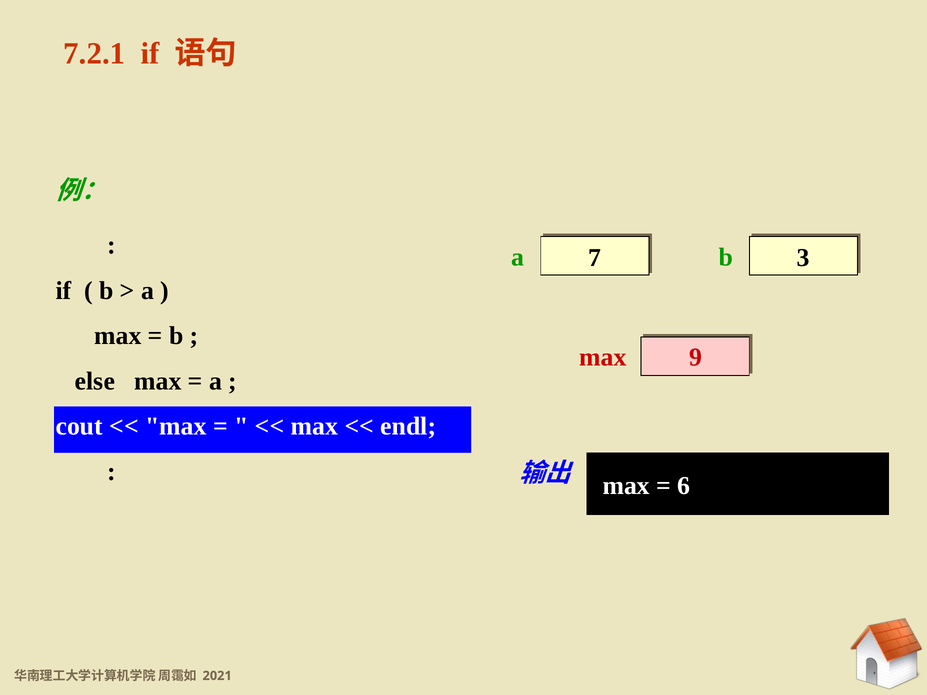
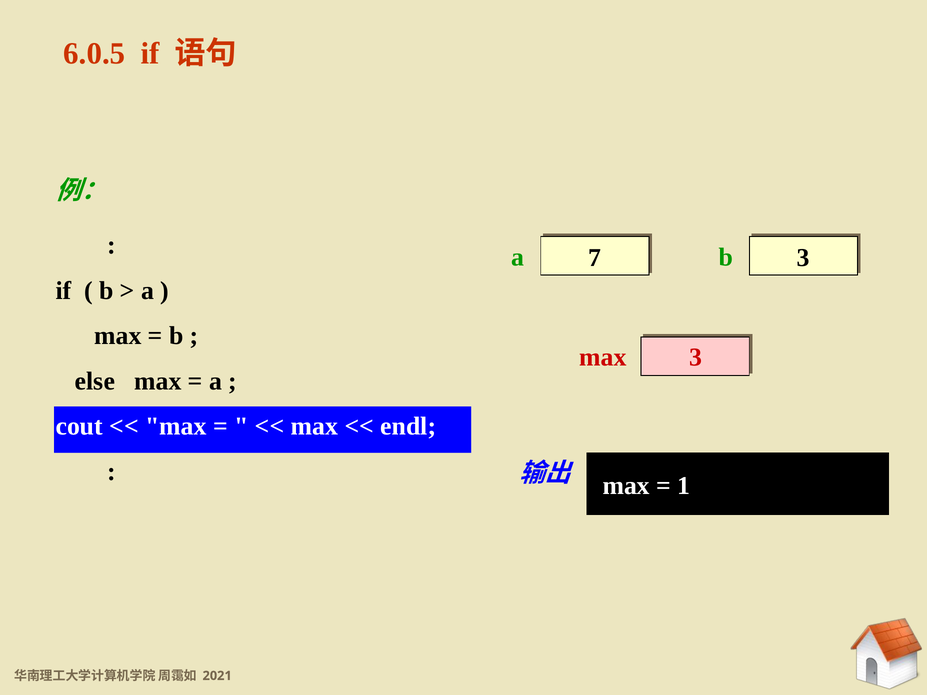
7.2.1: 7.2.1 -> 6.0.5
max 9: 9 -> 3
6: 6 -> 1
